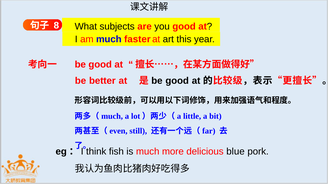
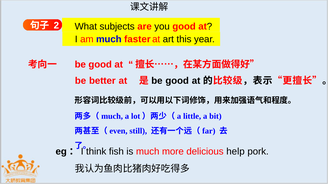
8: 8 -> 2
blue: blue -> help
